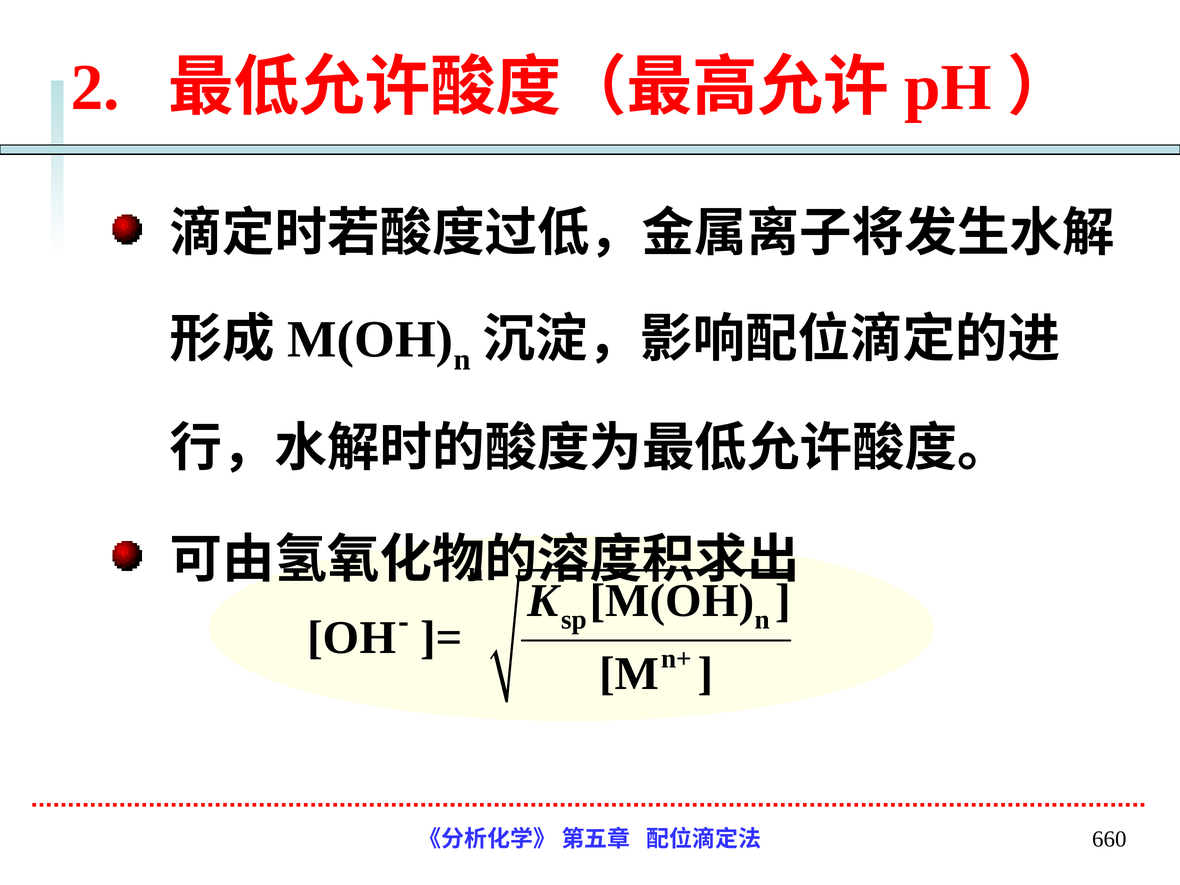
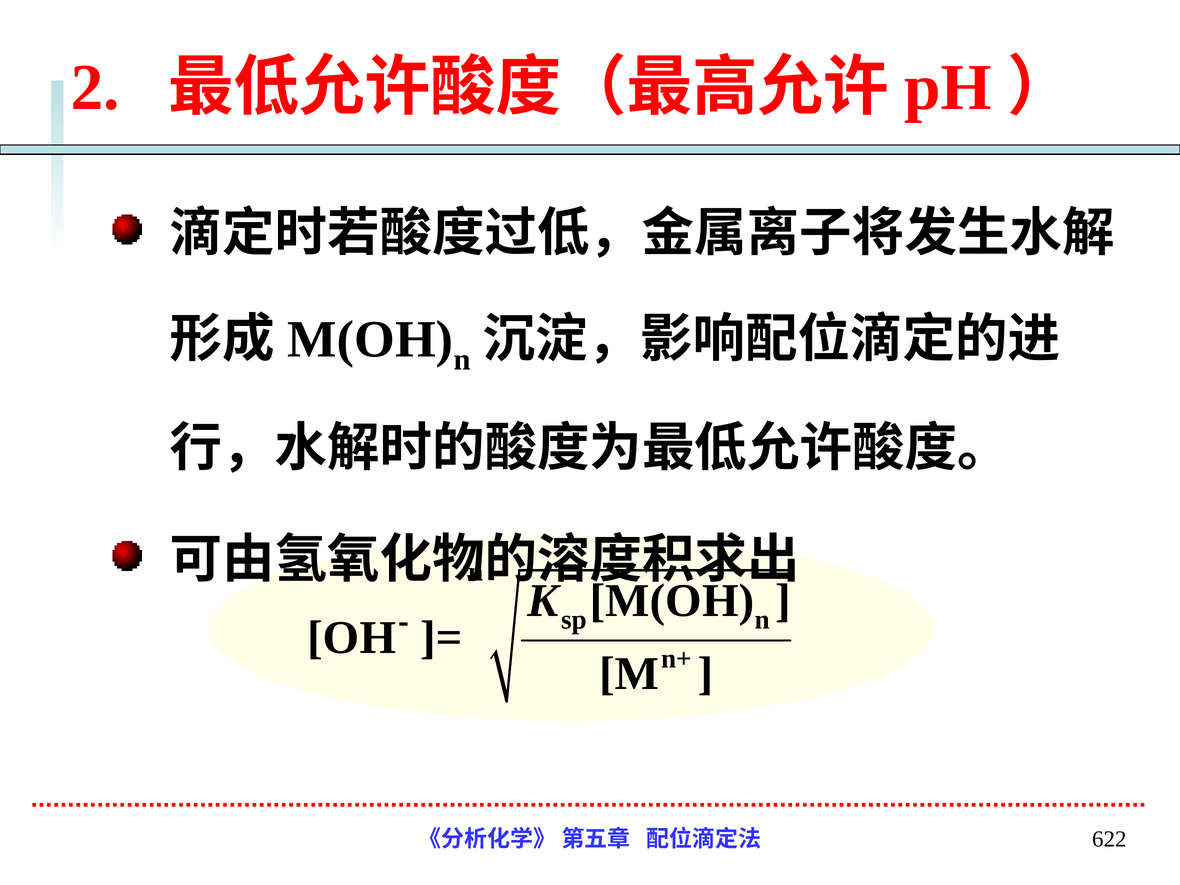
660: 660 -> 622
